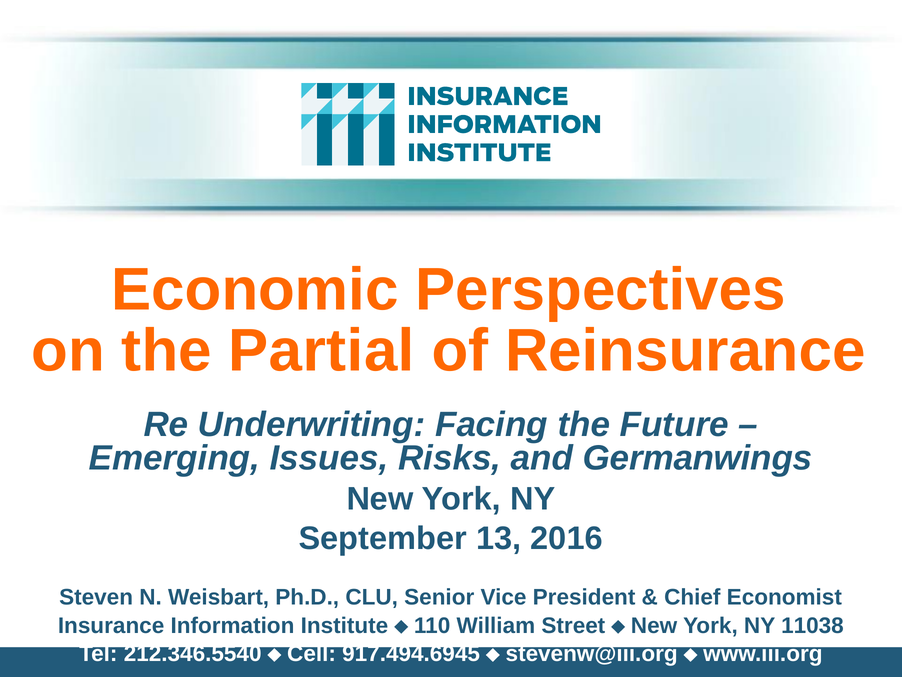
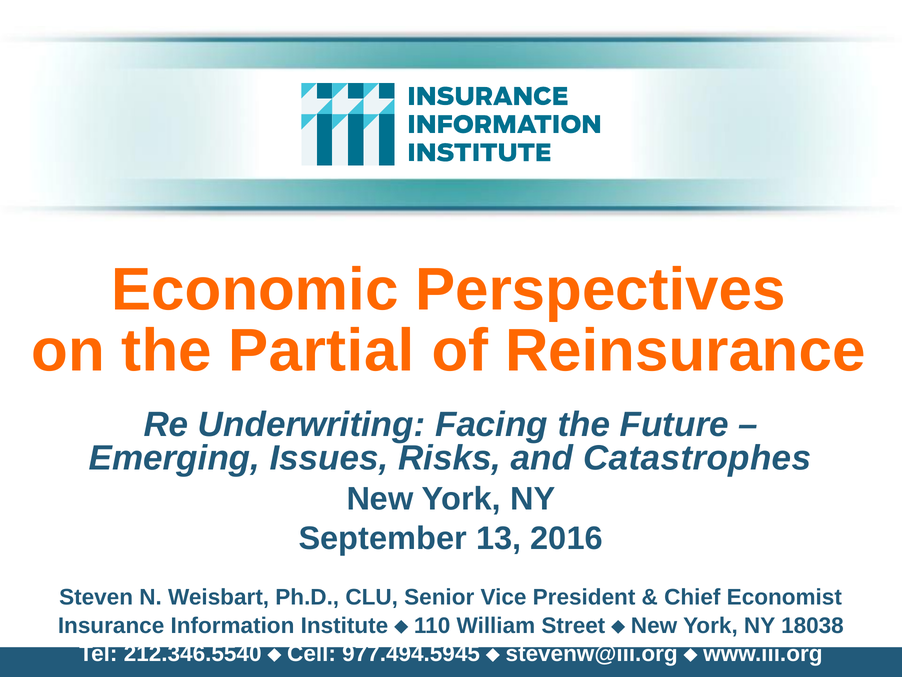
Germanwings: Germanwings -> Catastrophes
11038: 11038 -> 18038
917.494.6945: 917.494.6945 -> 977.494.5945
